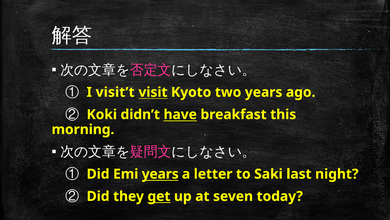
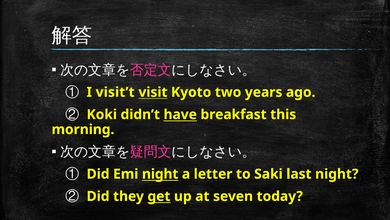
Emi years: years -> night
